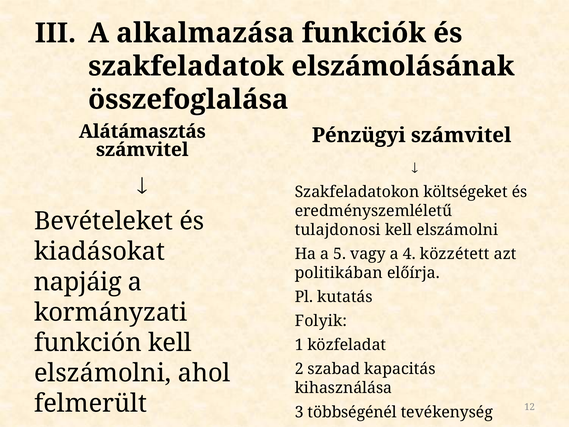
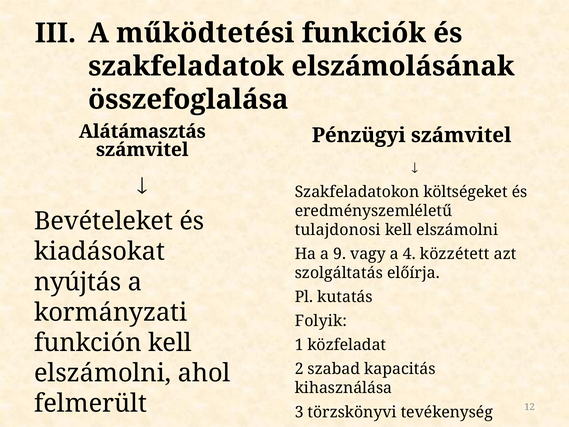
alkalmazása: alkalmazása -> működtetési
5: 5 -> 9
politikában: politikában -> szolgáltatás
napjáig: napjáig -> nyújtás
többségénél: többségénél -> törzskönyvi
